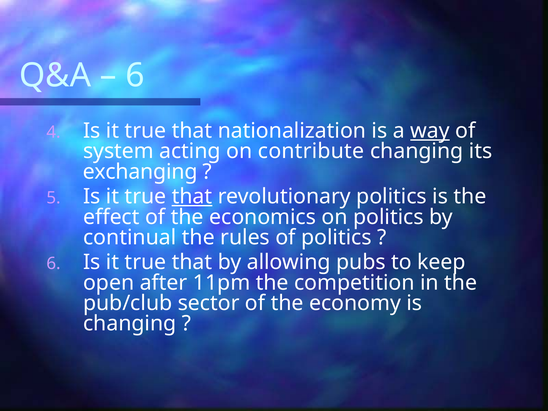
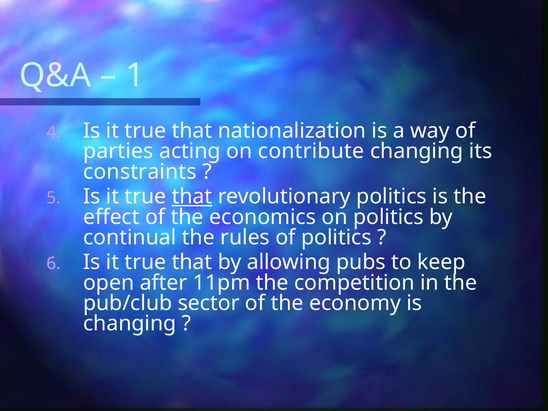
6 at (135, 75): 6 -> 1
way underline: present -> none
system: system -> parties
exchanging: exchanging -> constraints
